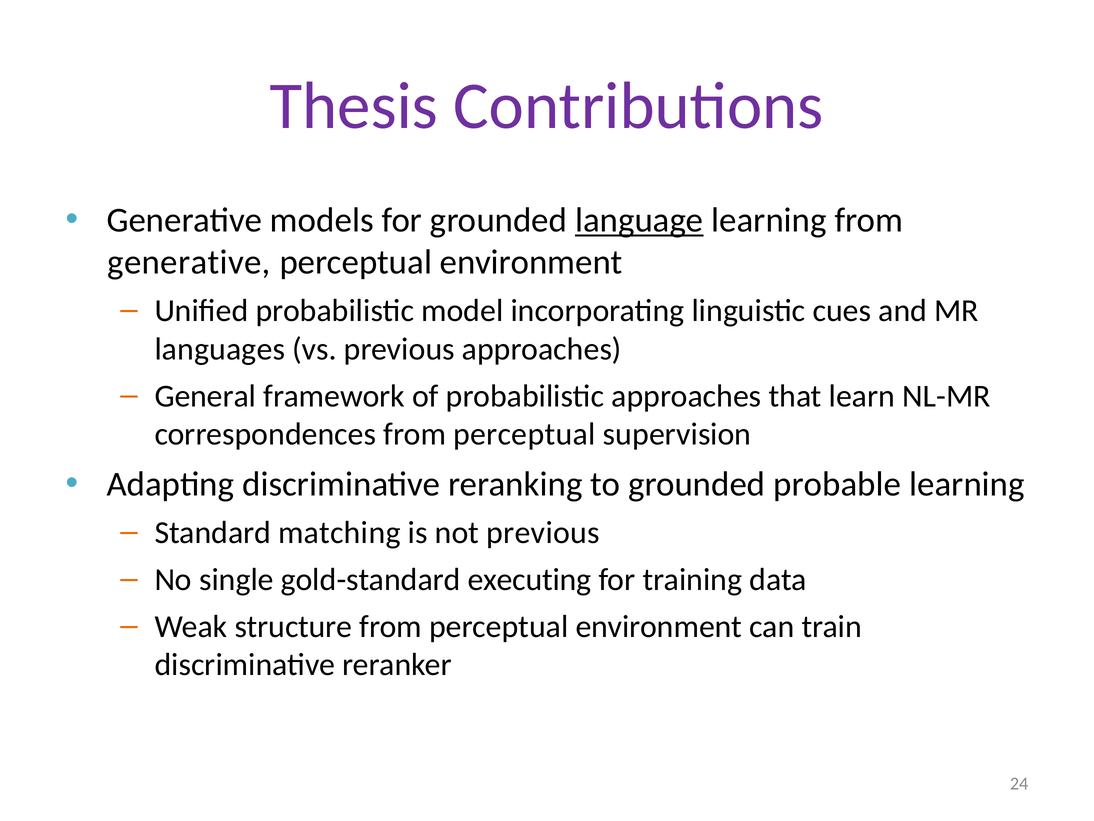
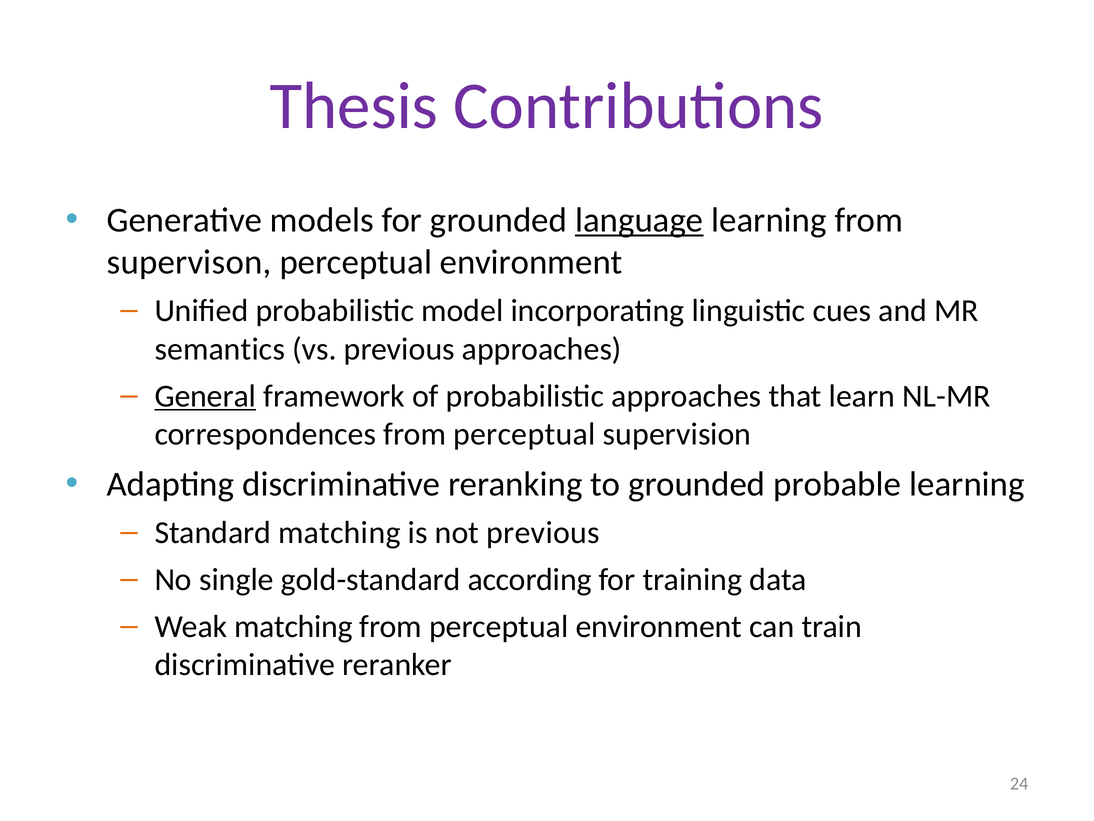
generative at (189, 262): generative -> supervison
languages: languages -> semantics
General underline: none -> present
executing: executing -> according
Weak structure: structure -> matching
